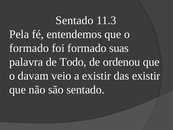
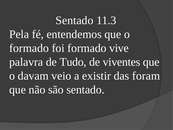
suas: suas -> vive
Todo: Todo -> Tudo
ordenou: ordenou -> viventes
das existir: existir -> foram
